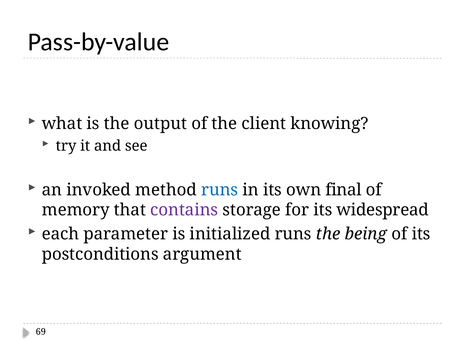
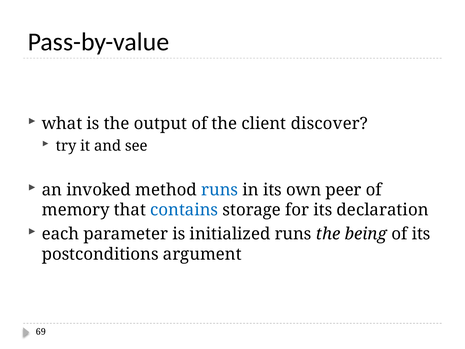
knowing: knowing -> discover
final: final -> peer
contains colour: purple -> blue
widespread: widespread -> declaration
